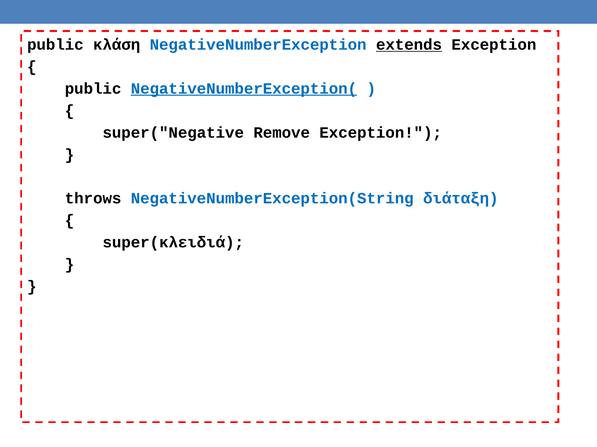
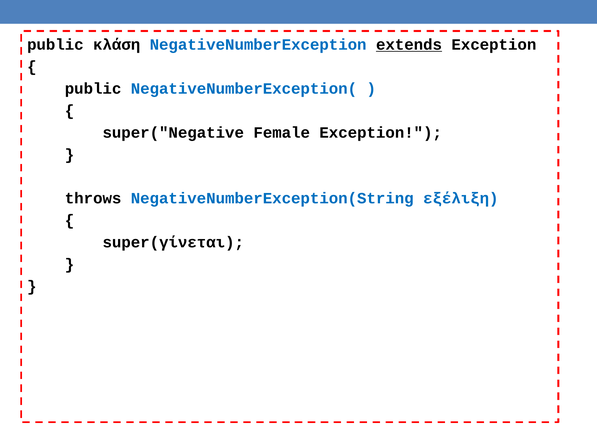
NegativeNumberException( underline: present -> none
Remove: Remove -> Female
διάταξη: διάταξη -> εξέλιξη
super(κλειδιά: super(κλειδιά -> super(γίνεται
